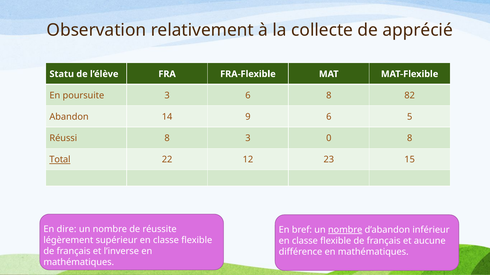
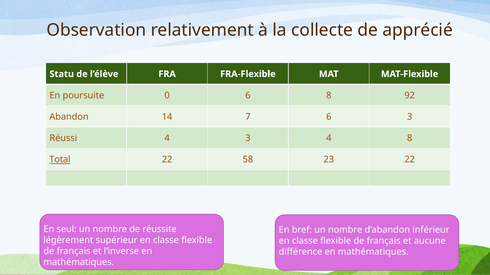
poursuite 3: 3 -> 0
82: 82 -> 92
9: 9 -> 7
6 5: 5 -> 3
Réussi 8: 8 -> 4
3 0: 0 -> 4
12: 12 -> 58
23 15: 15 -> 22
dire: dire -> seul
nombre at (345, 230) underline: present -> none
